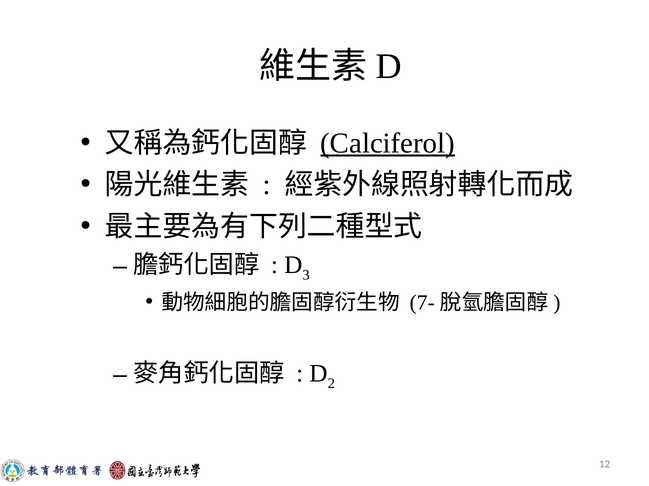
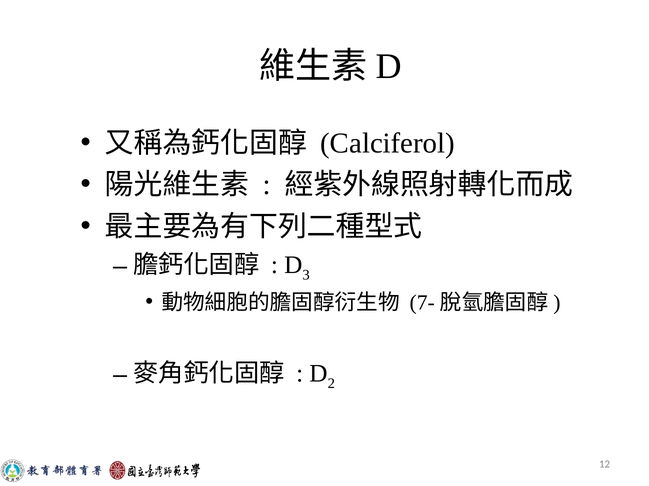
Calciferol underline: present -> none
